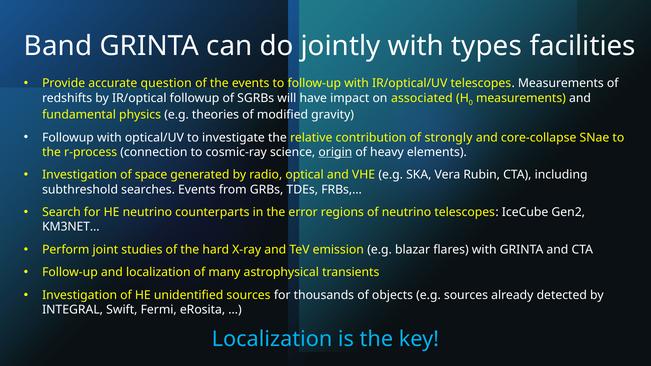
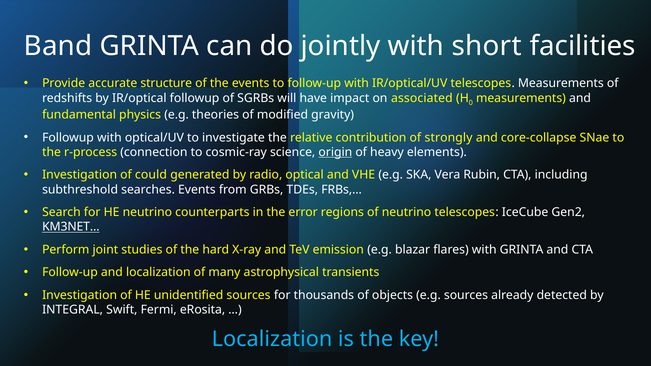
types: types -> short
question: question -> structure
space: space -> could
KM3NET… underline: none -> present
